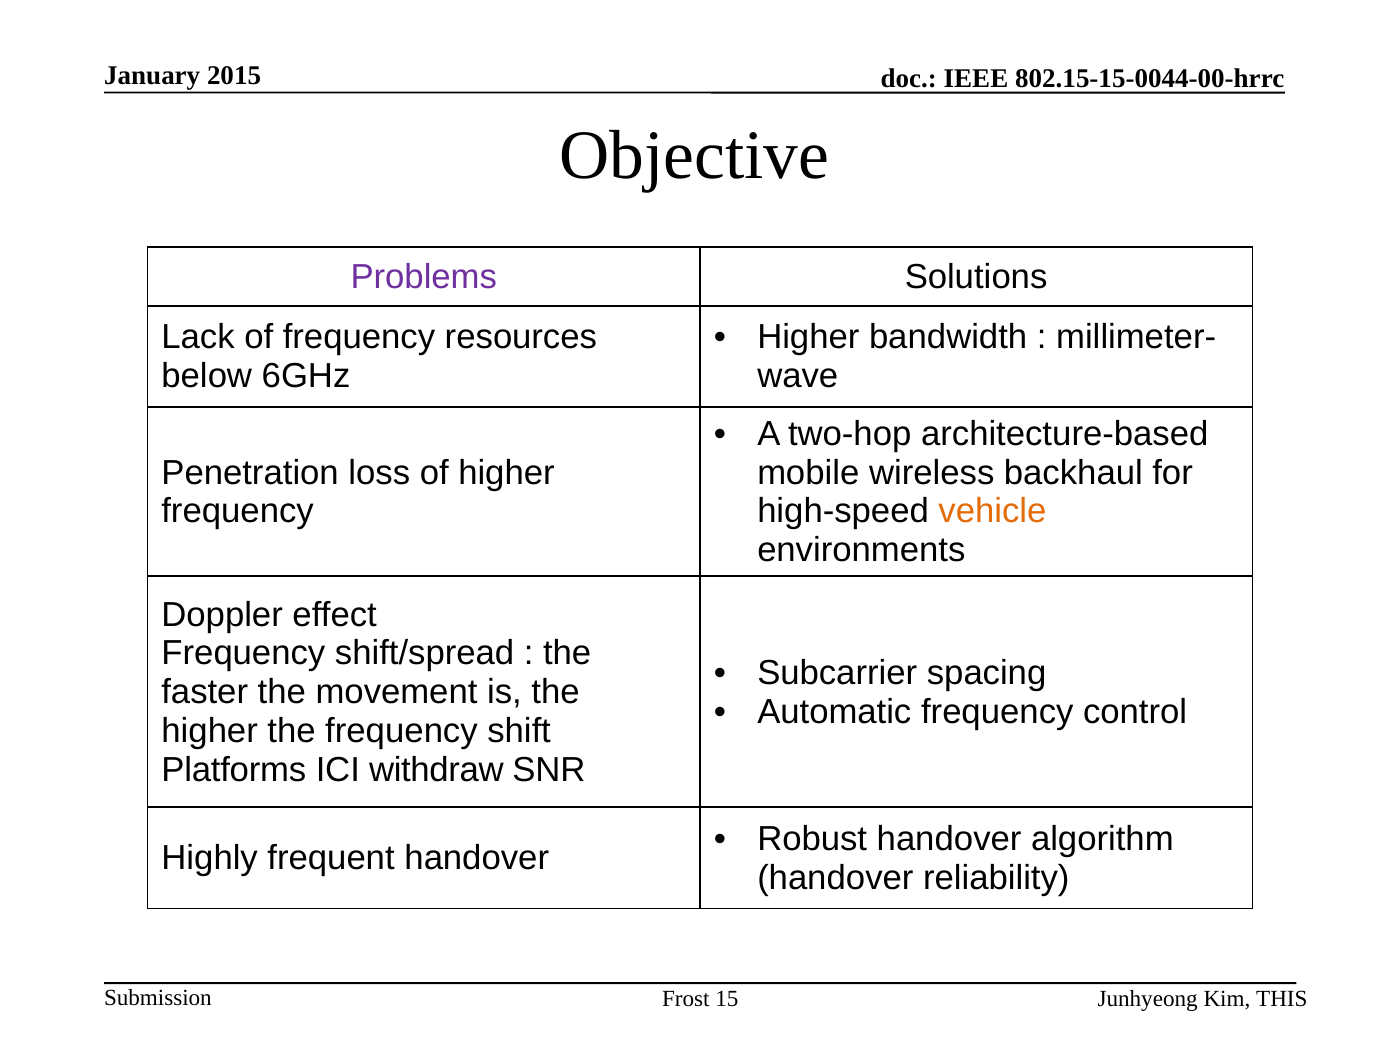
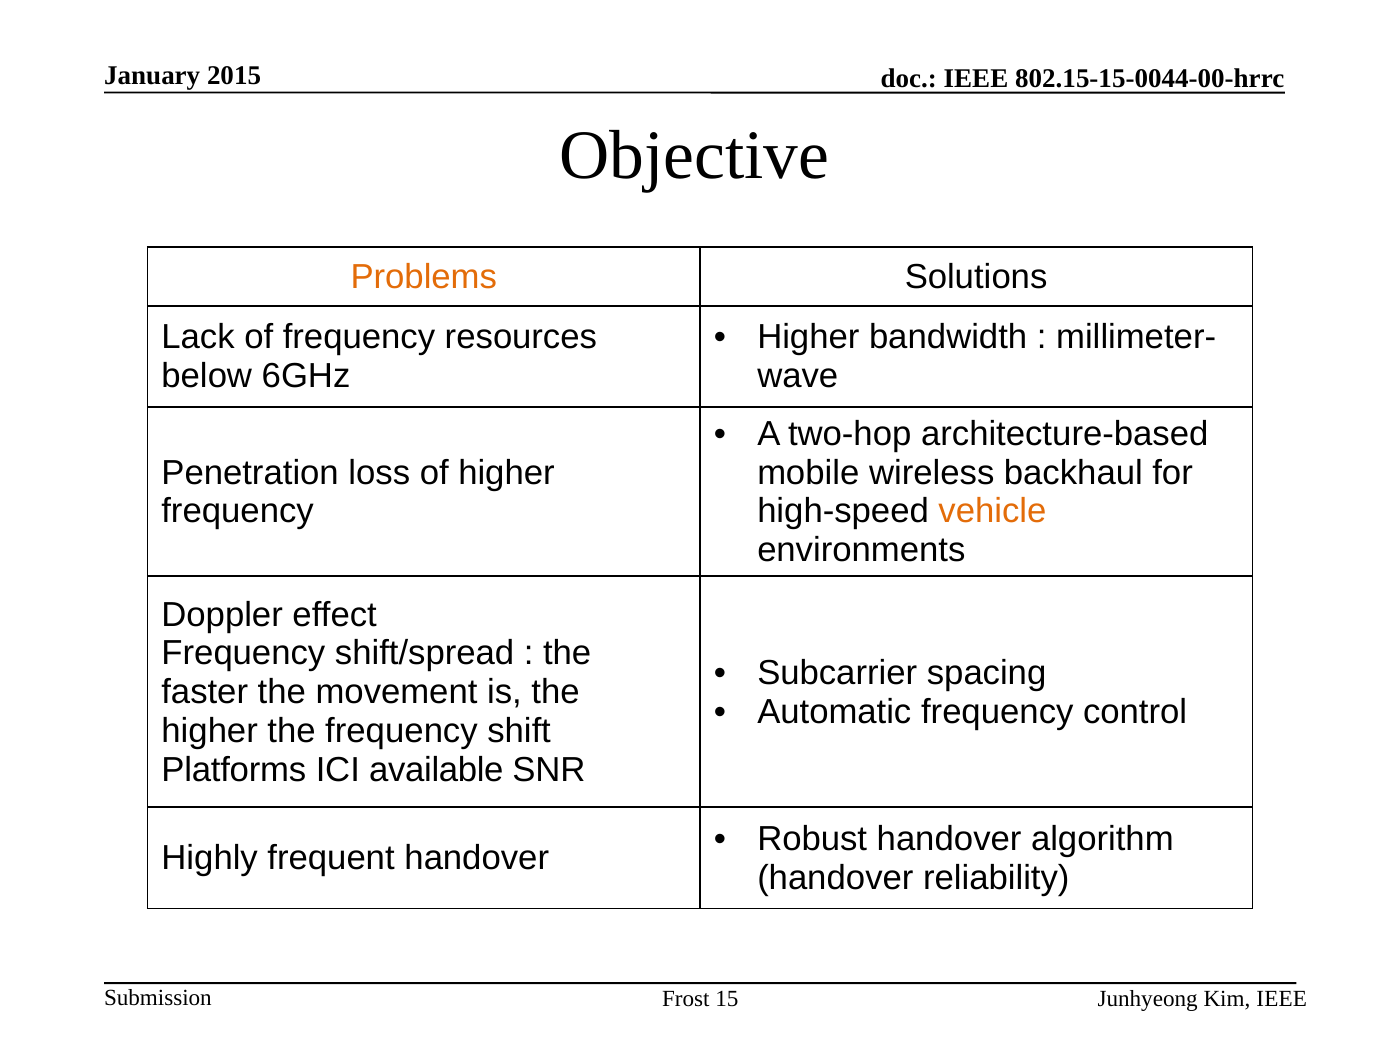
Problems colour: purple -> orange
withdraw: withdraw -> available
Kim THIS: THIS -> IEEE
